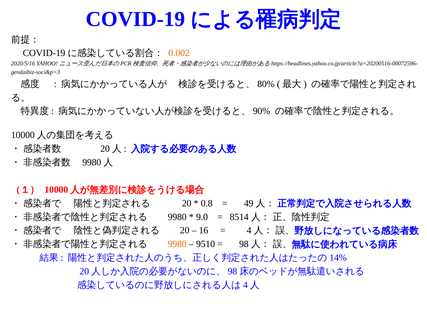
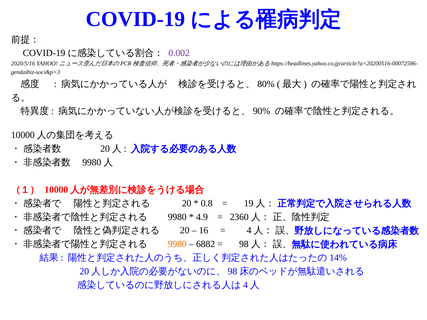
0.002 colour: orange -> purple
49: 49 -> 19
9.0: 9.0 -> 4.9
8514: 8514 -> 2360
9510: 9510 -> 6882
